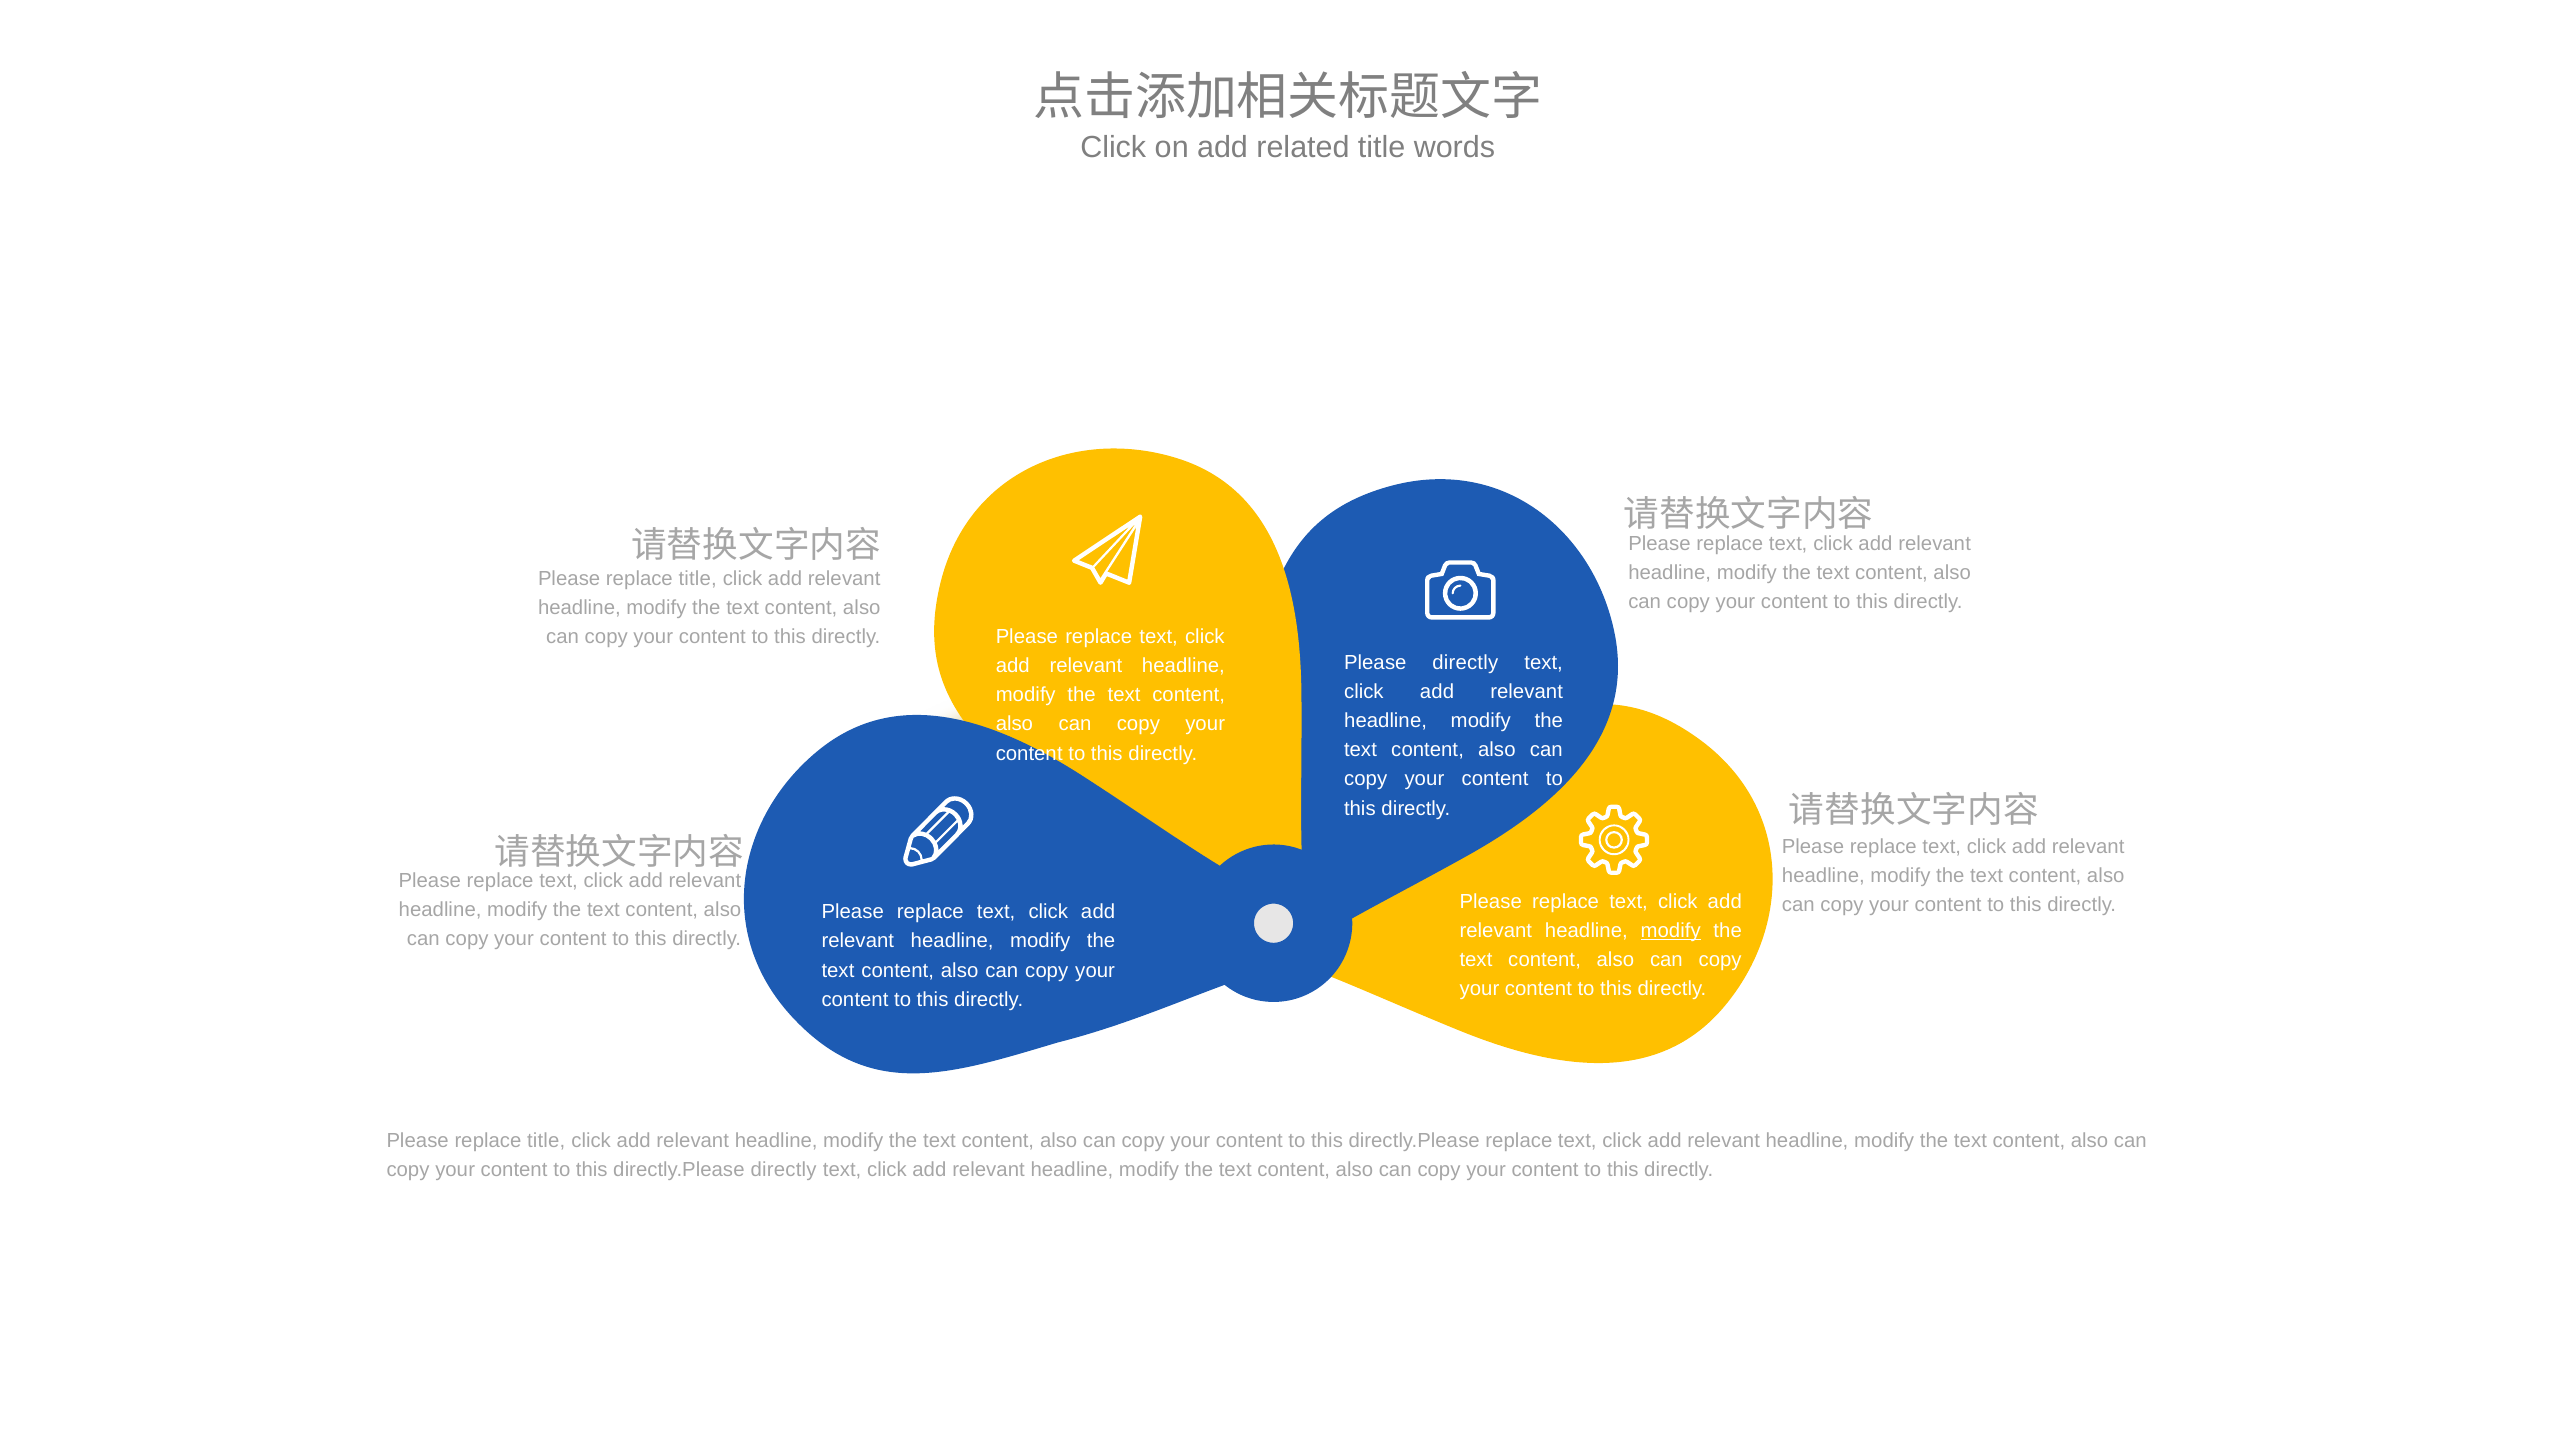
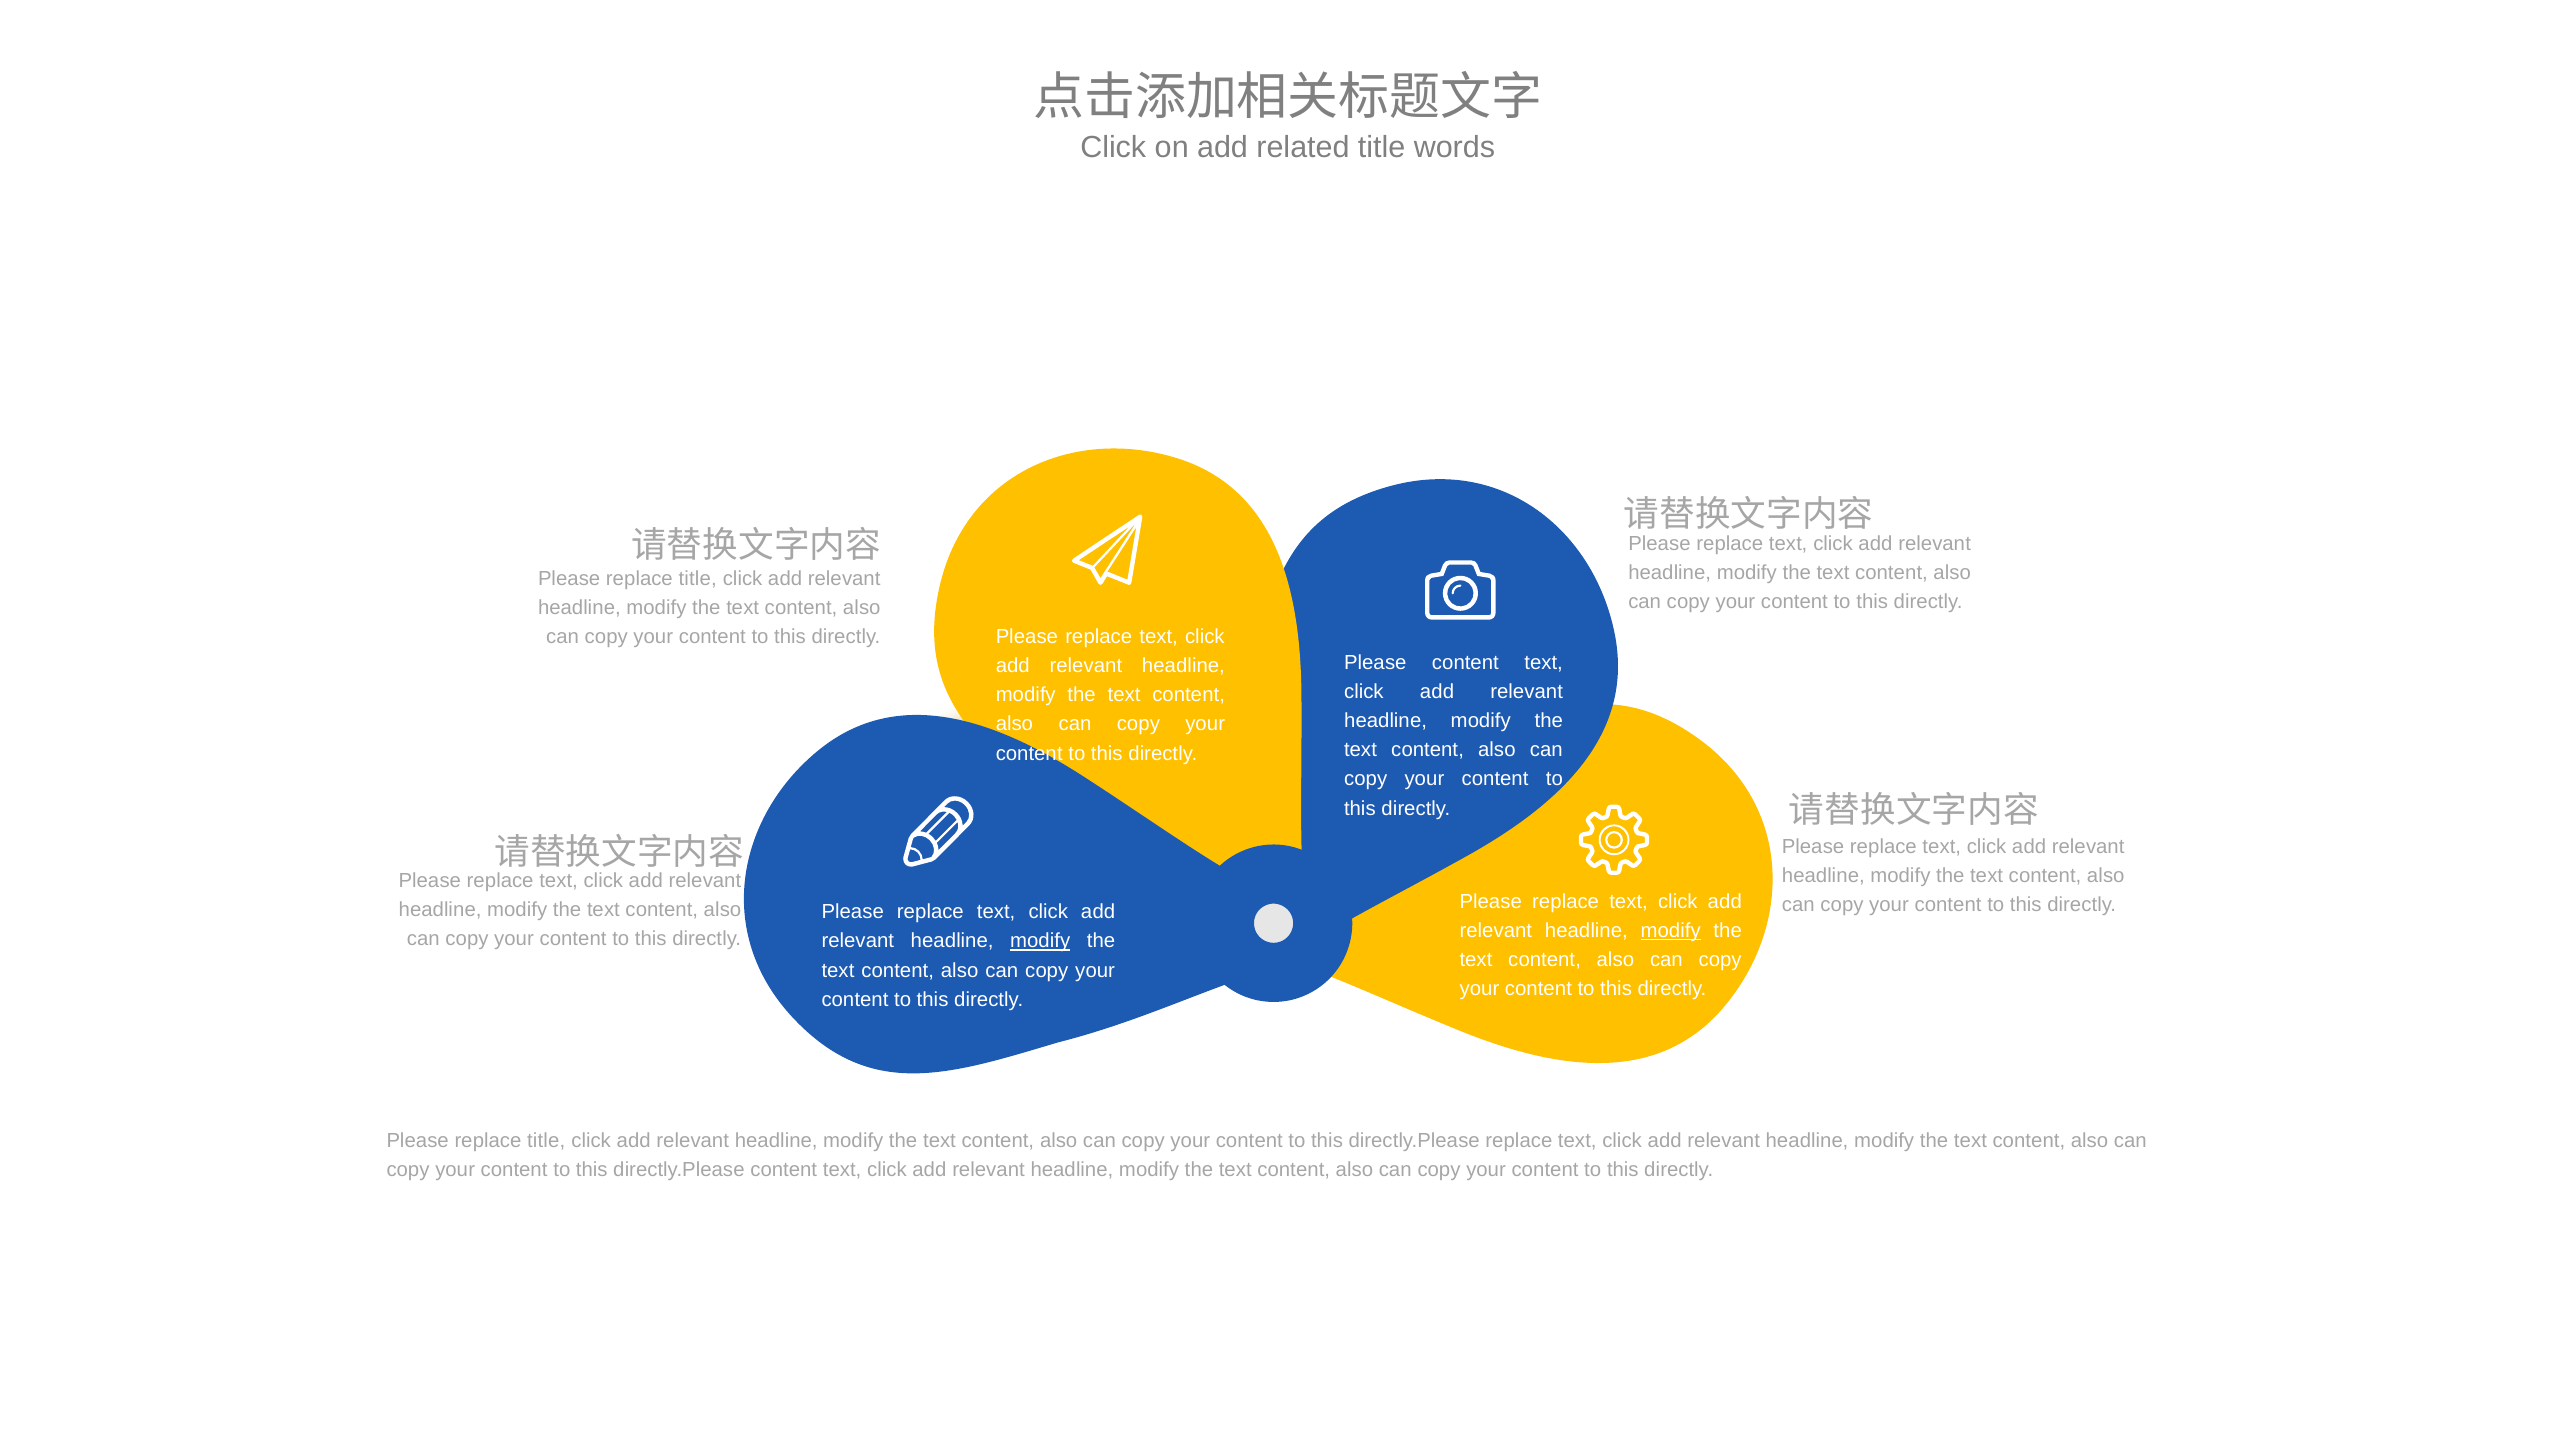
Please directly: directly -> content
modify at (1040, 941) underline: none -> present
directly.Please directly: directly -> content
